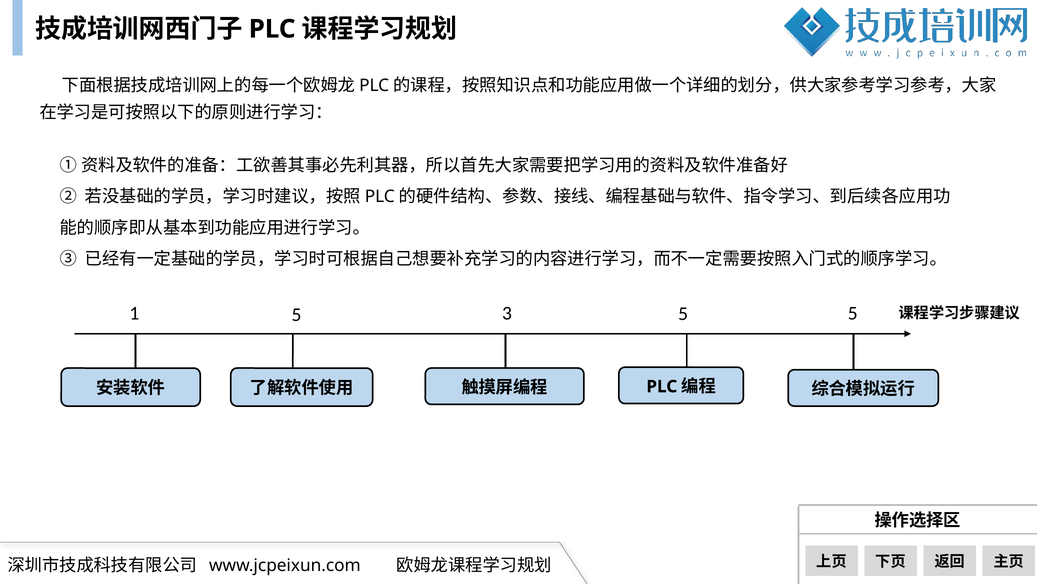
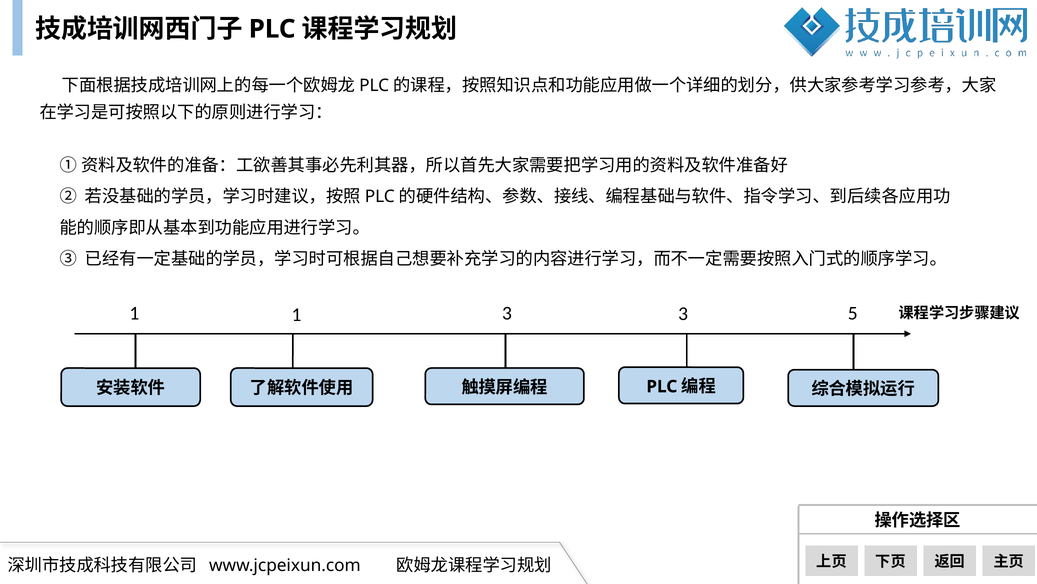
1 5: 5 -> 1
3 5: 5 -> 3
